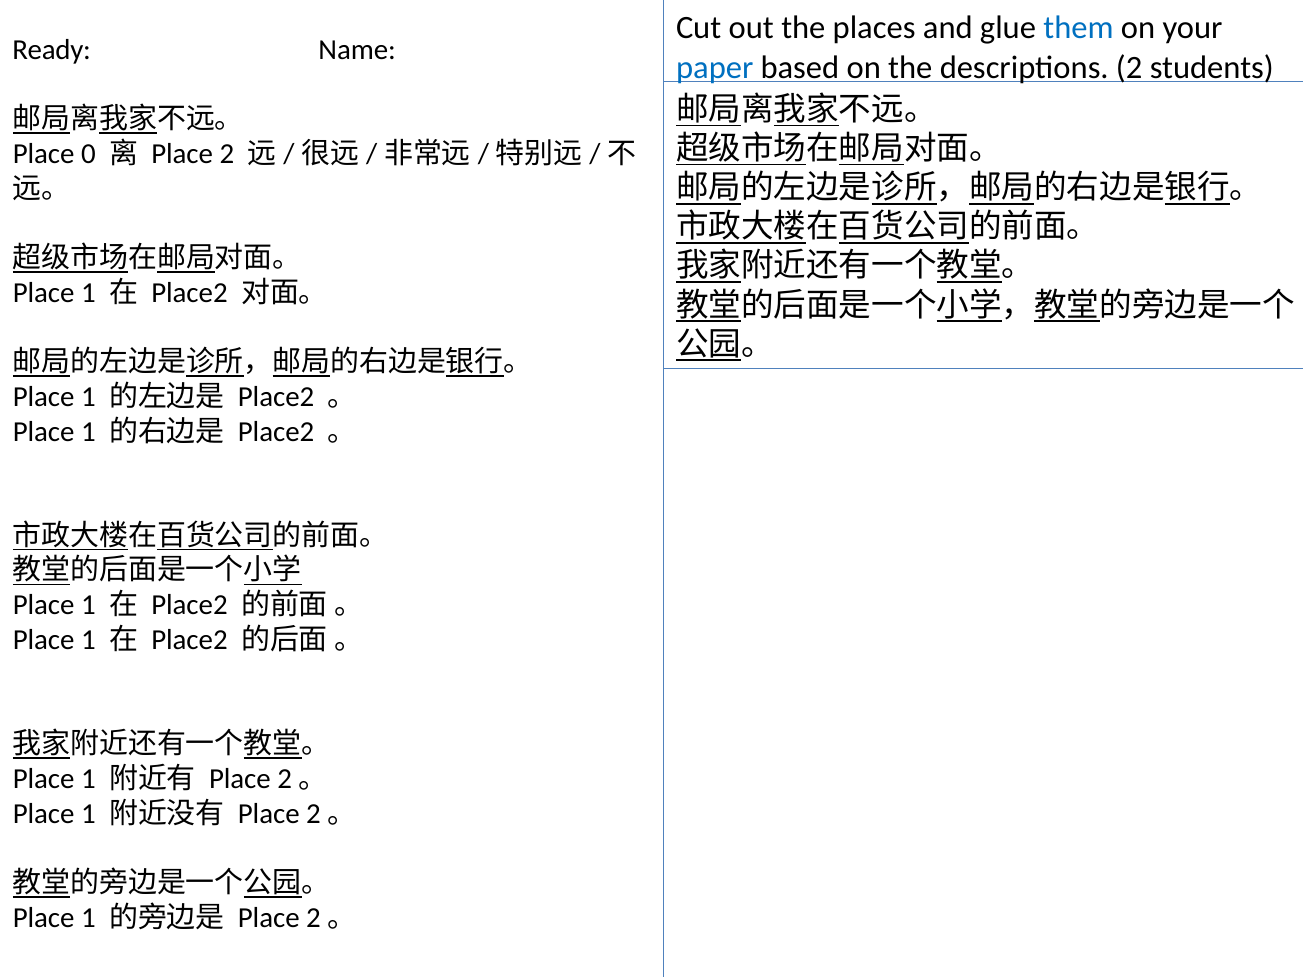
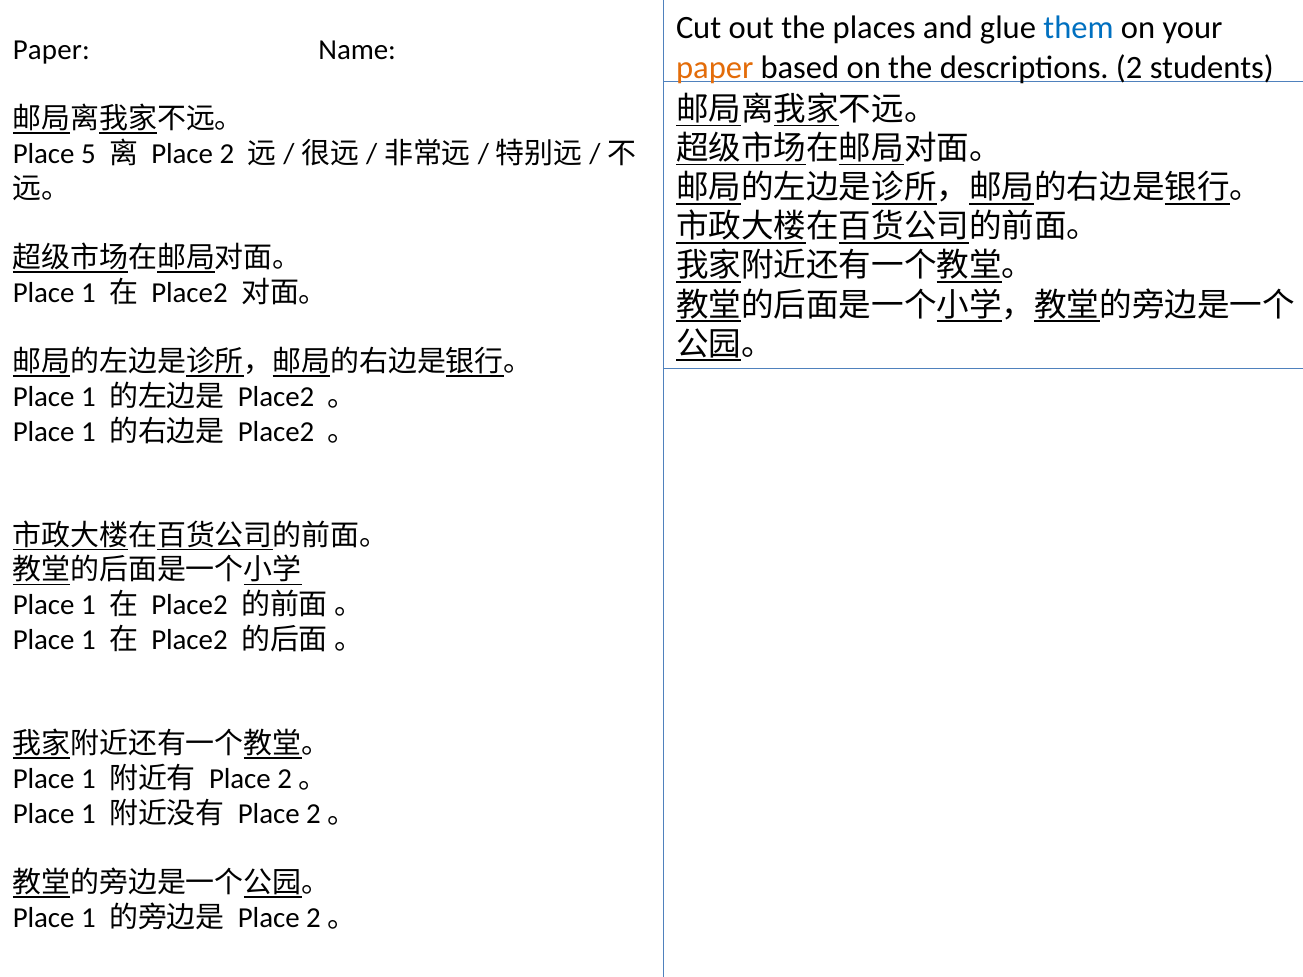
Ready at (52, 50): Ready -> Paper
paper at (715, 67) colour: blue -> orange
0: 0 -> 5
